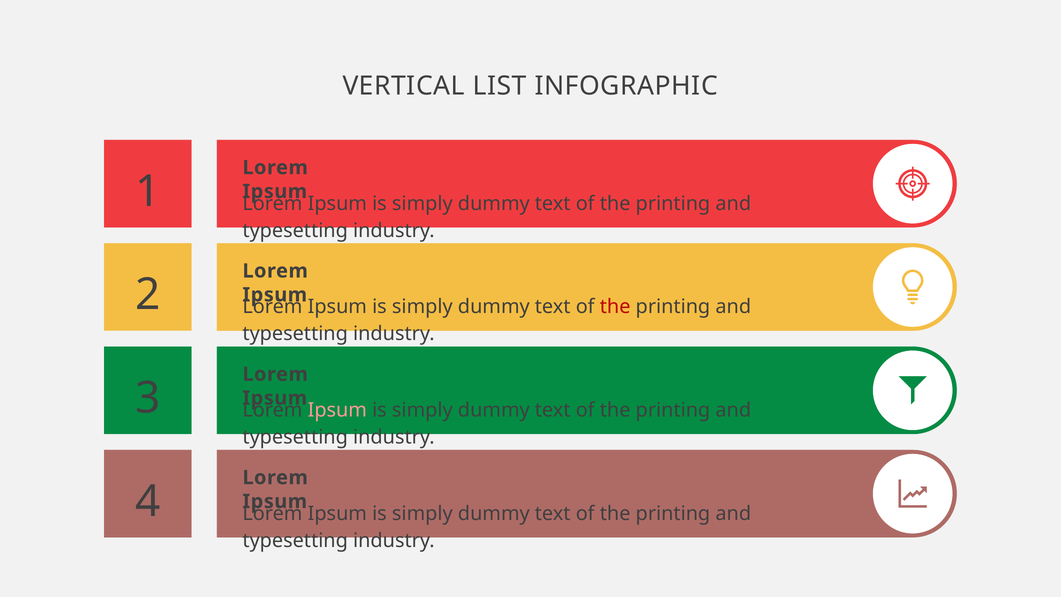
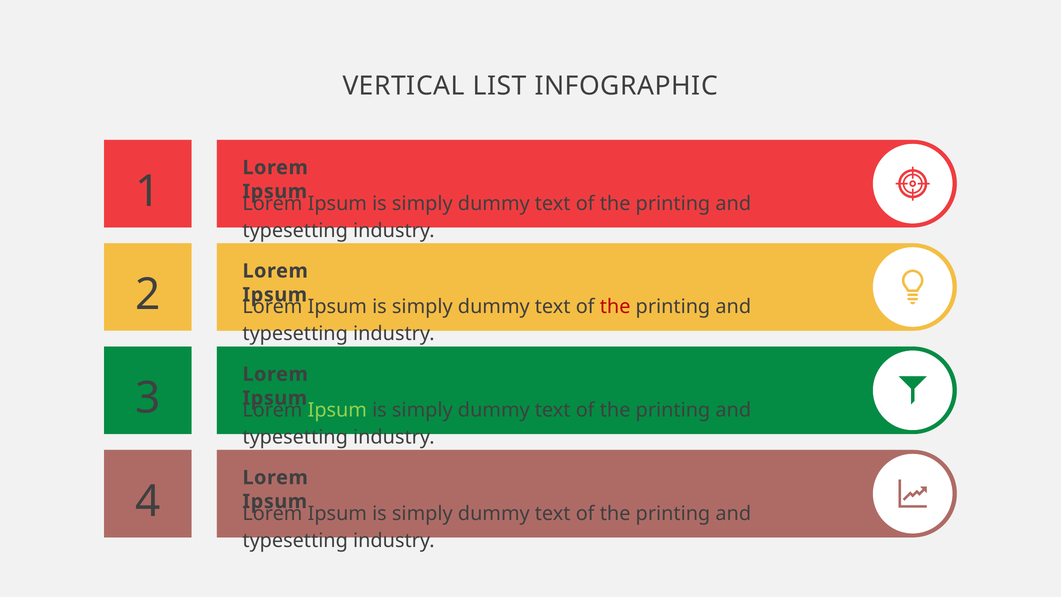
Ipsum at (337, 410) colour: pink -> light green
